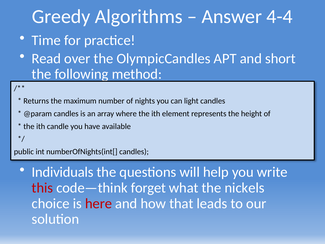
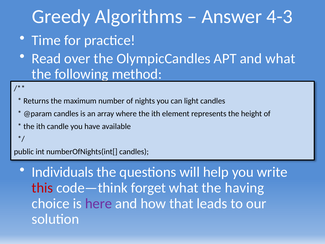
4-4: 4-4 -> 4-3
and short: short -> what
nickels: nickels -> having
here colour: red -> purple
